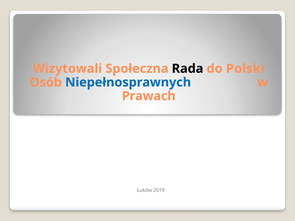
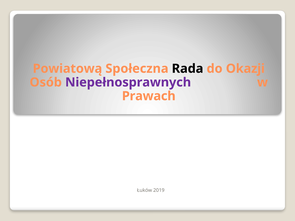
Wizytowali: Wizytowali -> Powiatową
Polski: Polski -> Okazji
Niepełnosprawnych colour: blue -> purple
